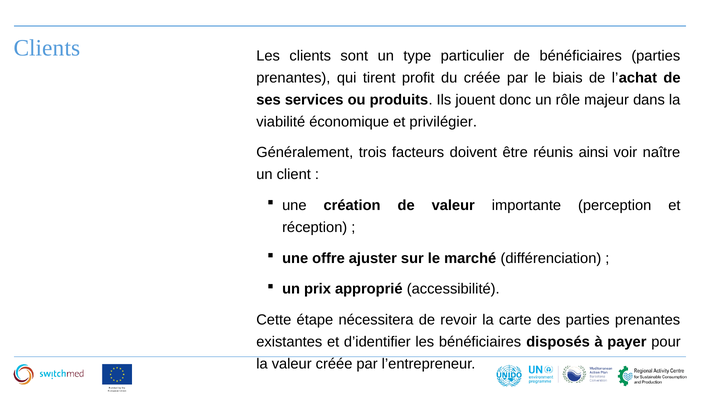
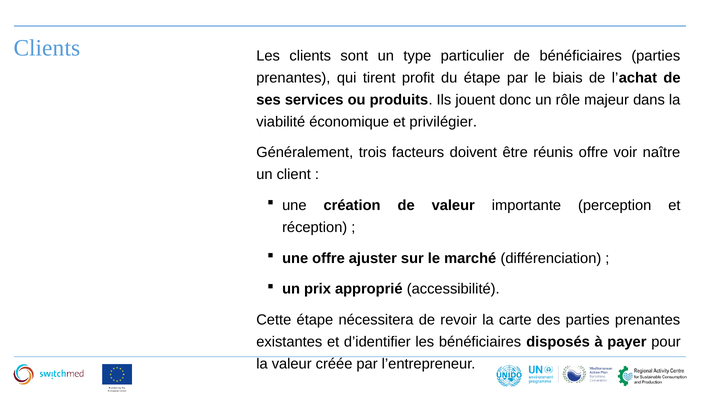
du créée: créée -> étape
réunis ainsi: ainsi -> offre
